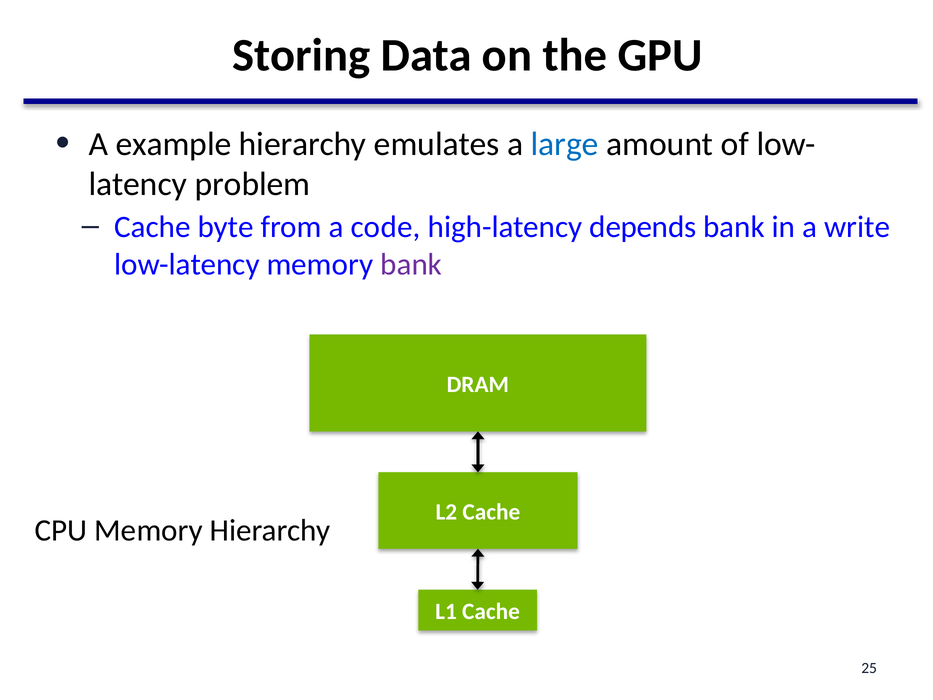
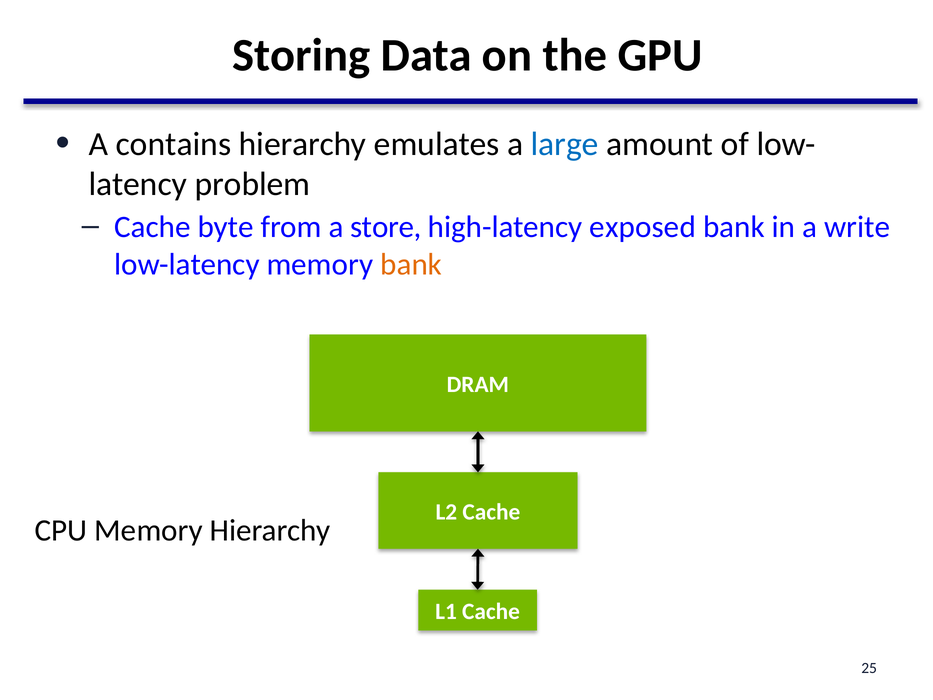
example: example -> contains
code: code -> store
depends: depends -> exposed
bank at (411, 264) colour: purple -> orange
